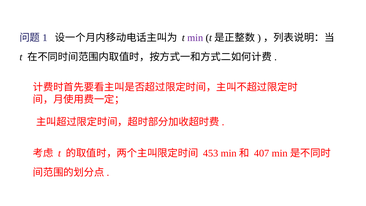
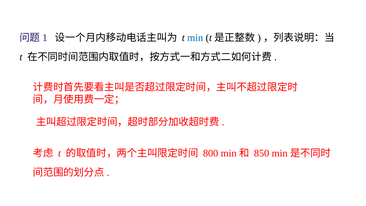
min colour: purple -> blue
453: 453 -> 800
407: 407 -> 850
